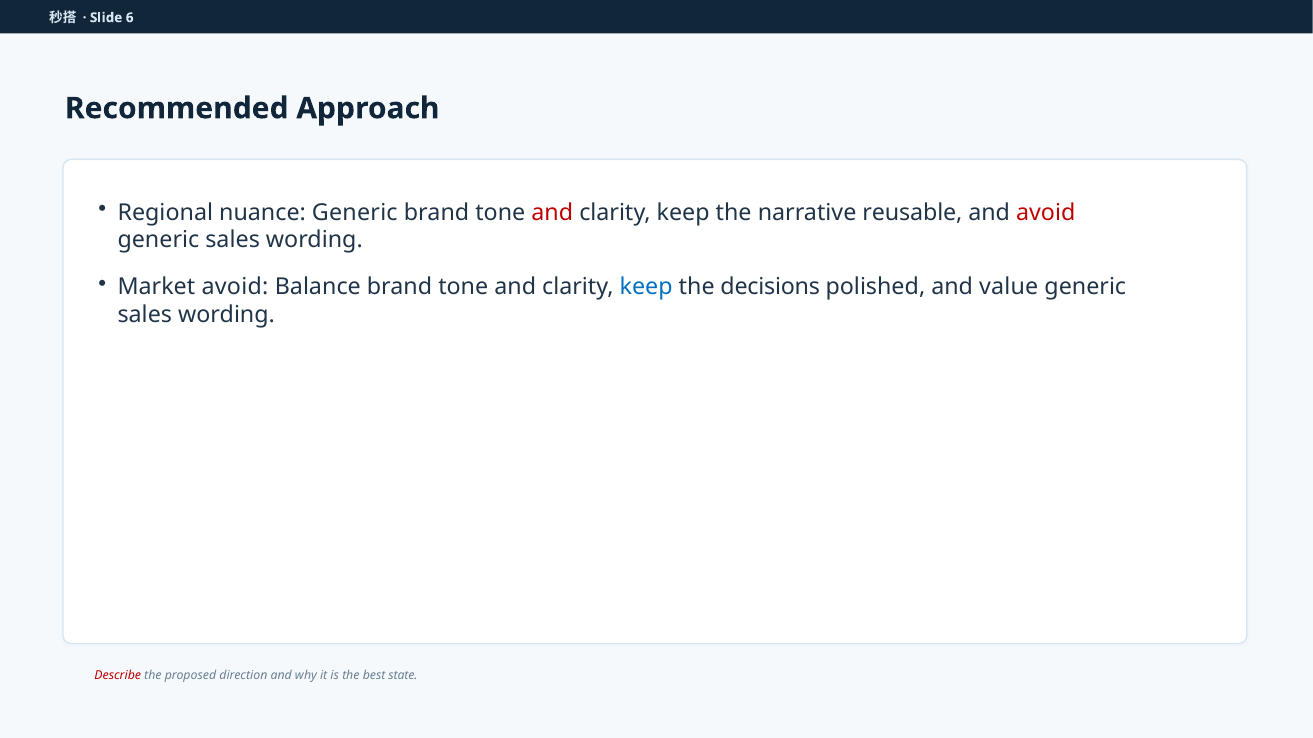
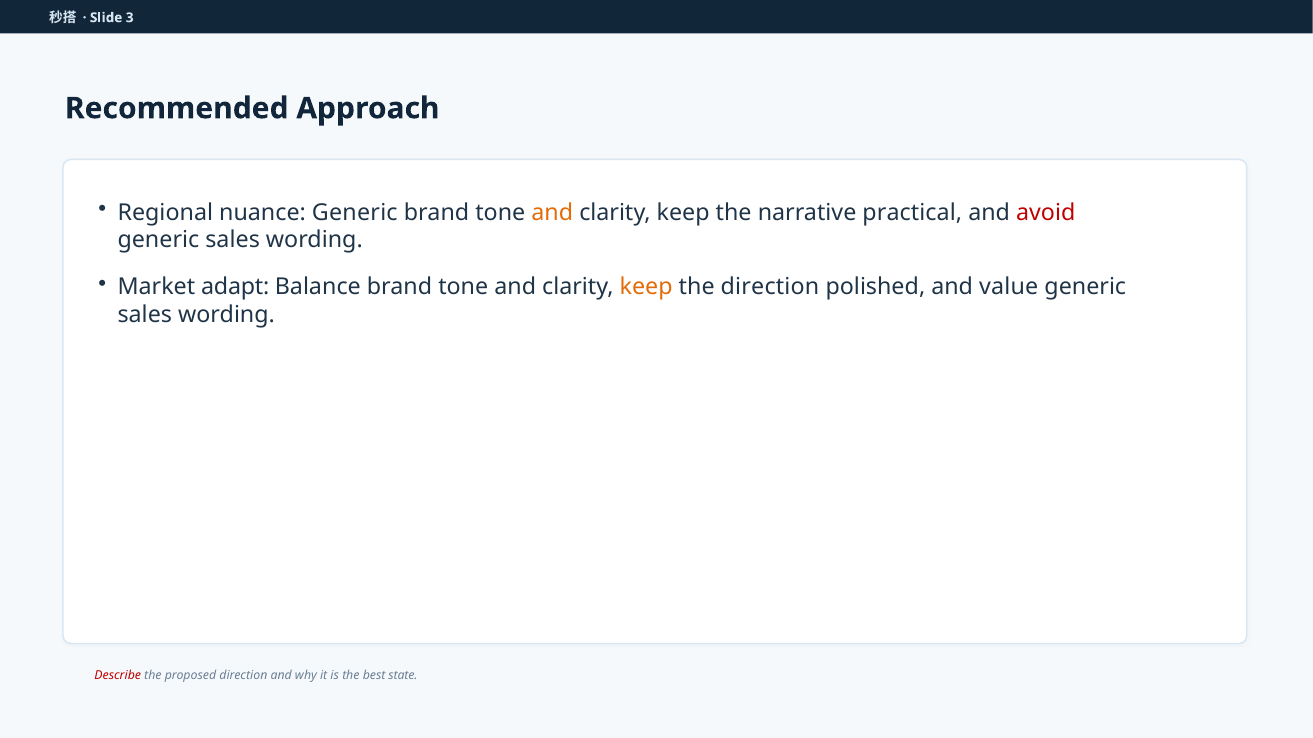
6: 6 -> 3
and at (552, 212) colour: red -> orange
reusable: reusable -> practical
Market avoid: avoid -> adapt
keep at (646, 287) colour: blue -> orange
the decisions: decisions -> direction
